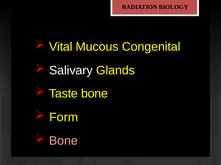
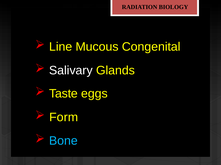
Vital: Vital -> Line
Taste bone: bone -> eggs
Bone at (63, 141) colour: pink -> light blue
